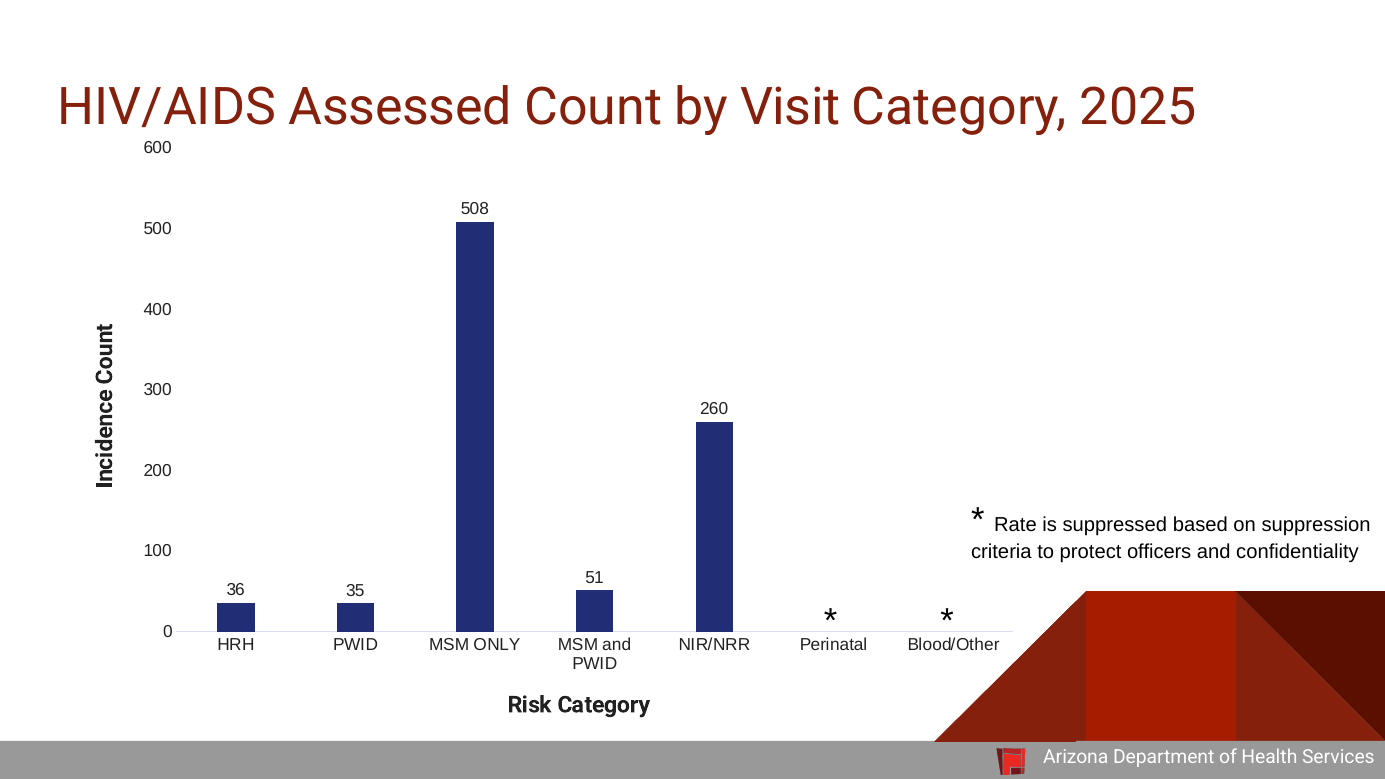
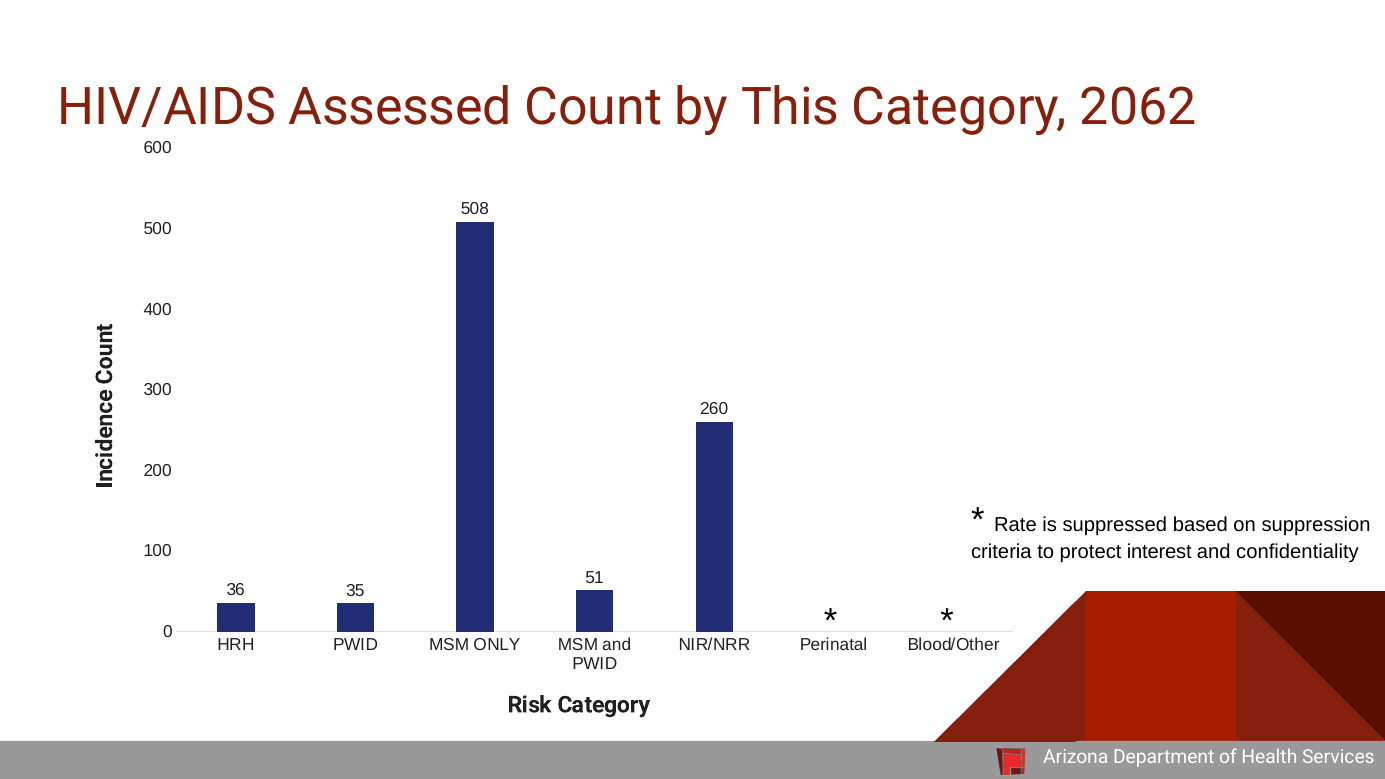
Visit: Visit -> This
2025: 2025 -> 2062
officers: officers -> interest
